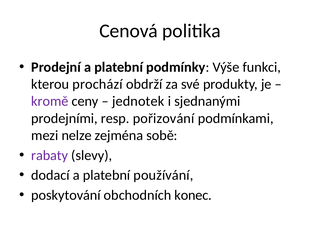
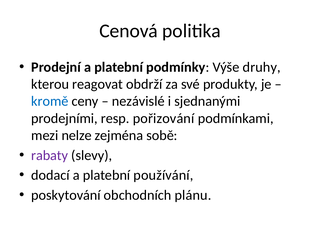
funkci: funkci -> druhy
prochází: prochází -> reagovat
kromě colour: purple -> blue
jednotek: jednotek -> nezávislé
konec: konec -> plánu
